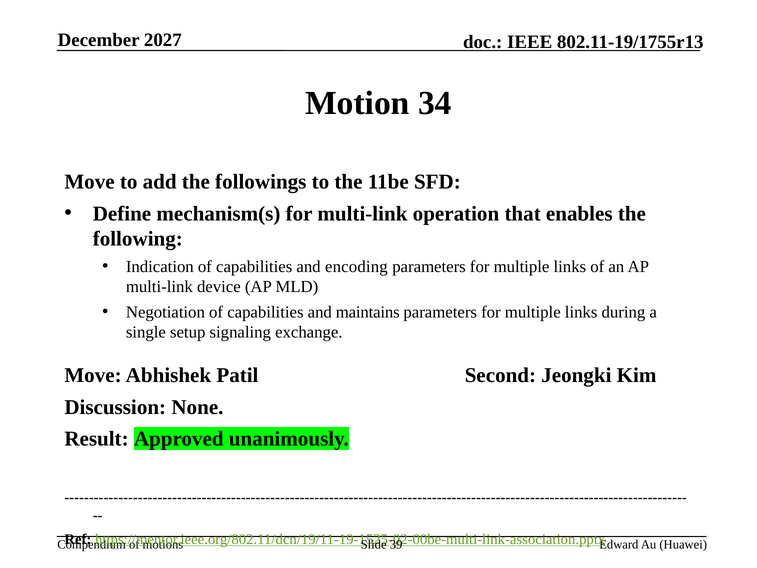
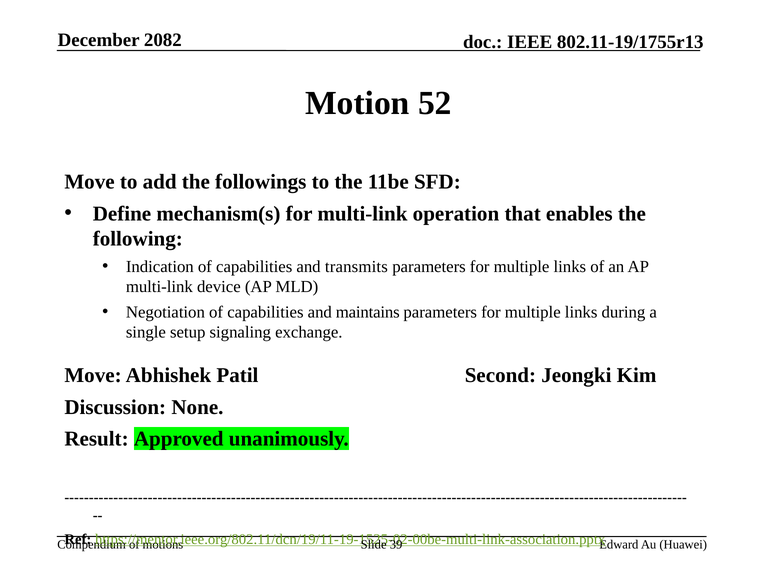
2027: 2027 -> 2082
34: 34 -> 52
encoding: encoding -> transmits
